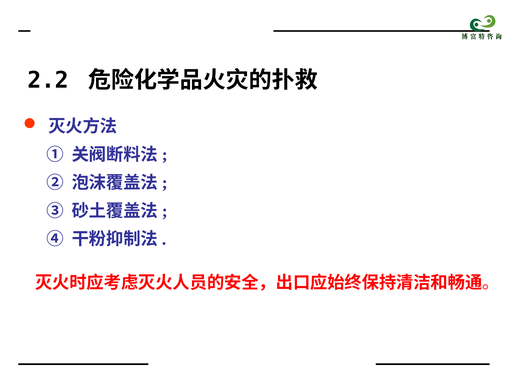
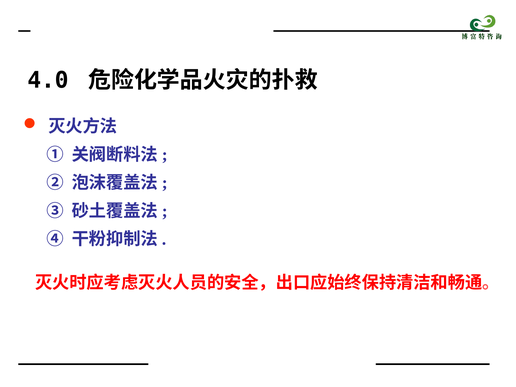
2.2: 2.2 -> 4.0
